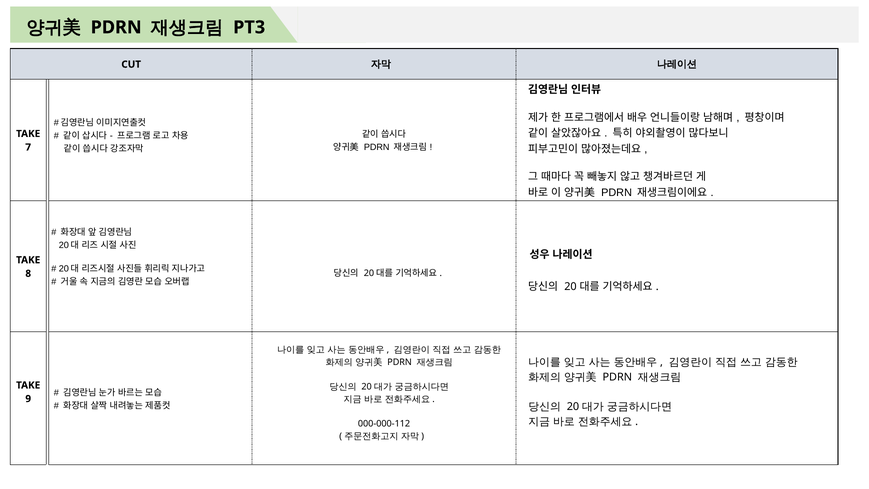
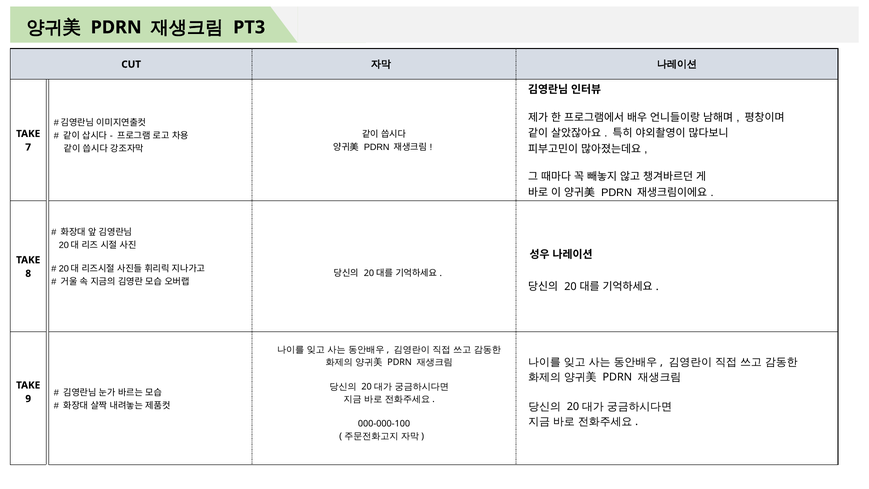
000-000-112: 000-000-112 -> 000-000-100
